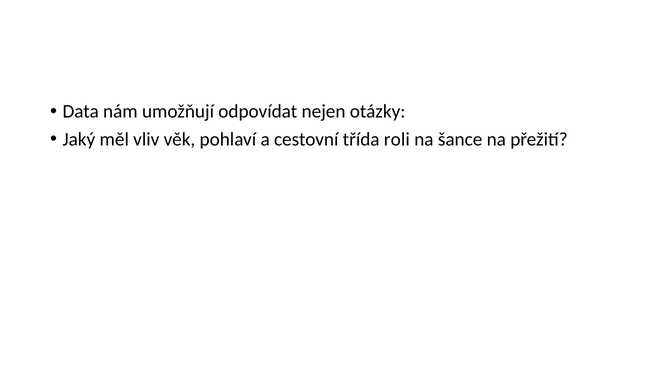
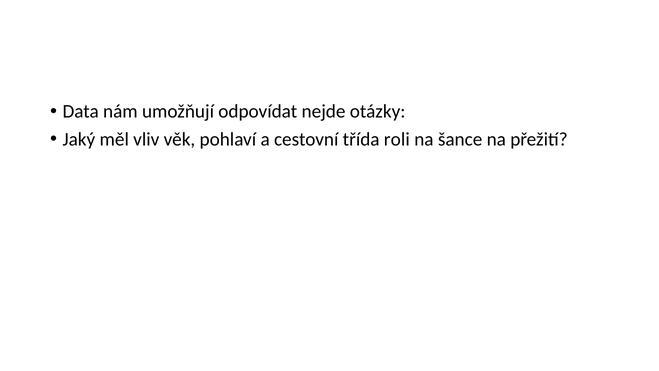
nejen: nejen -> nejde
